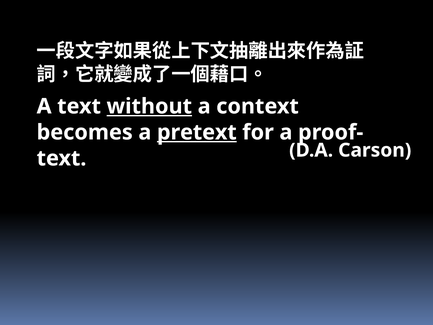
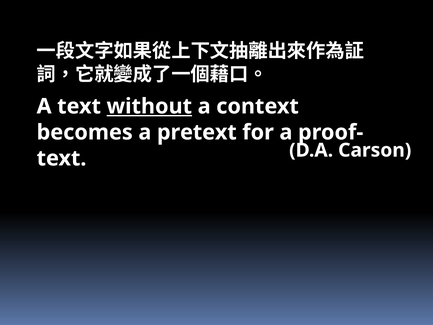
pretext underline: present -> none
